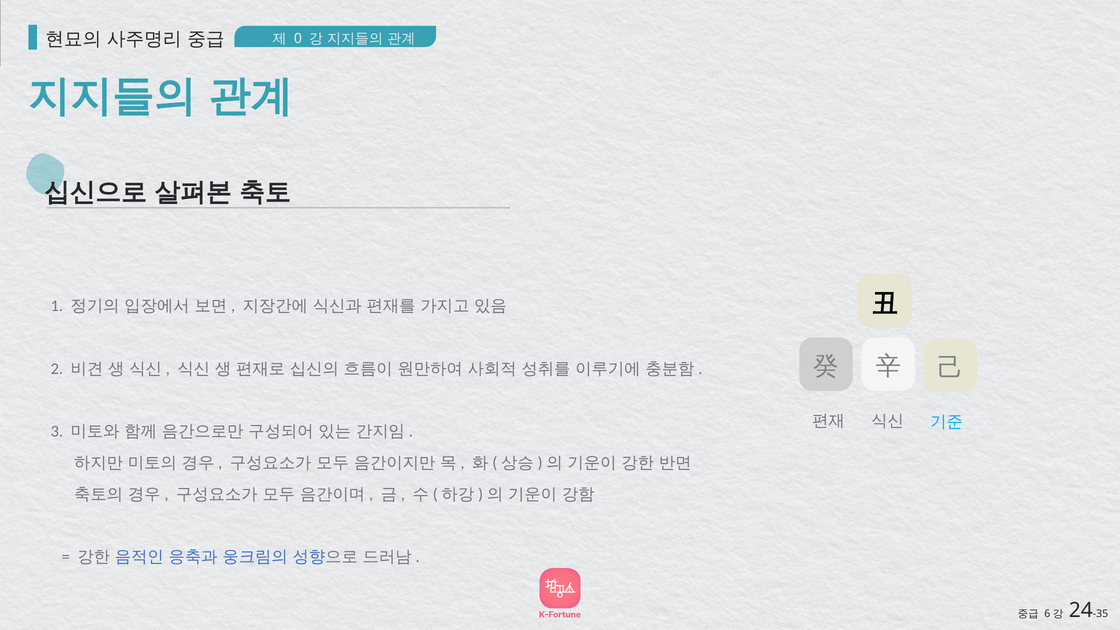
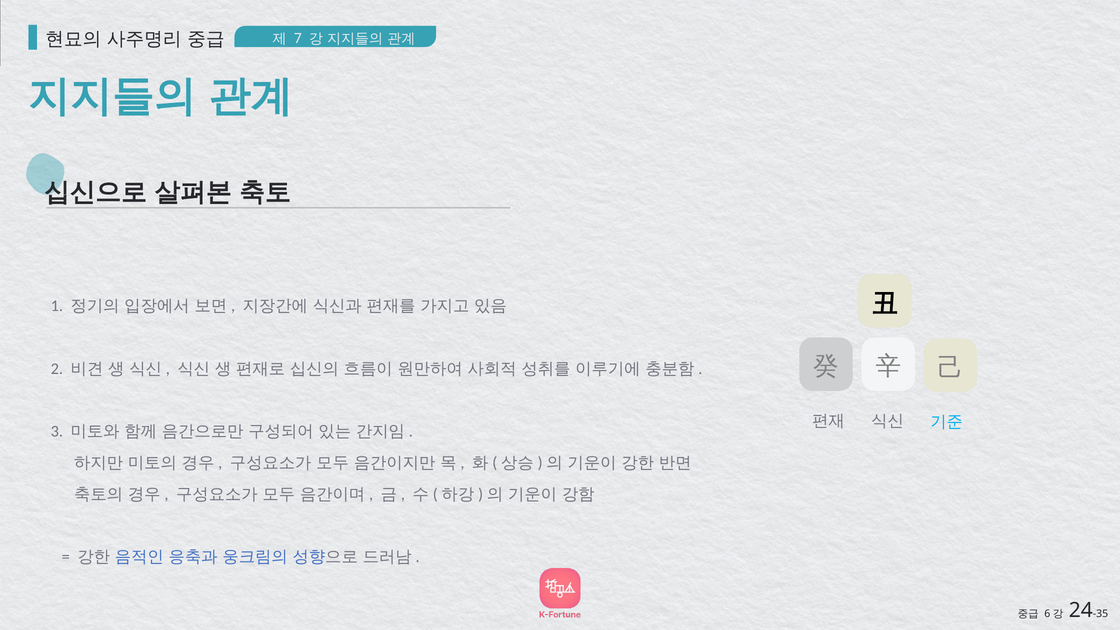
0: 0 -> 7
